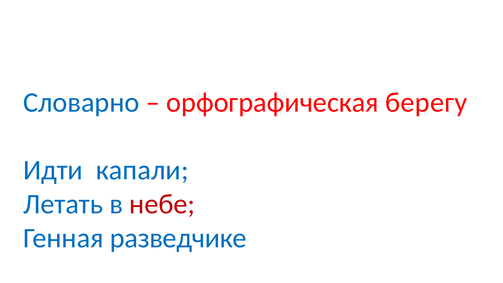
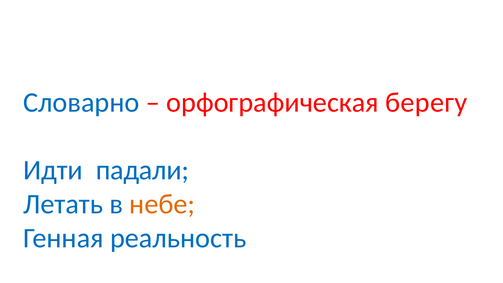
капали: капали -> падали
небе colour: red -> orange
разведчике: разведчике -> реальность
